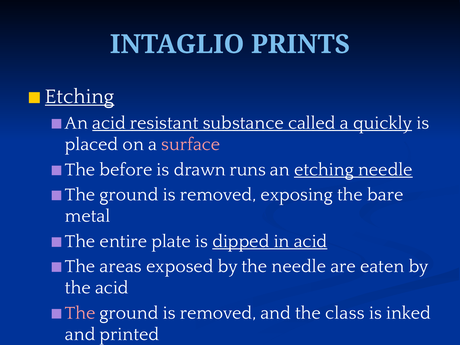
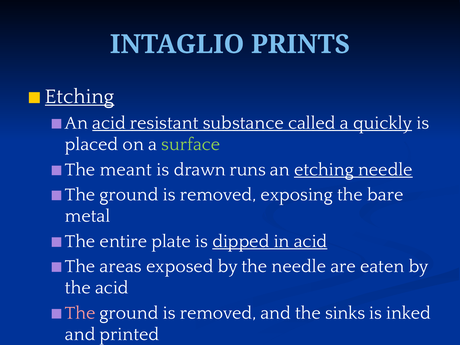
surface colour: pink -> light green
before: before -> meant
class: class -> sinks
